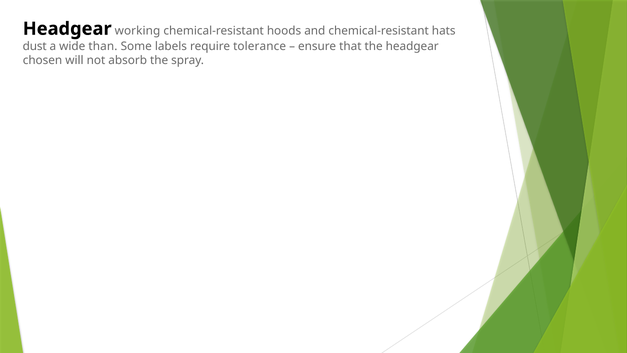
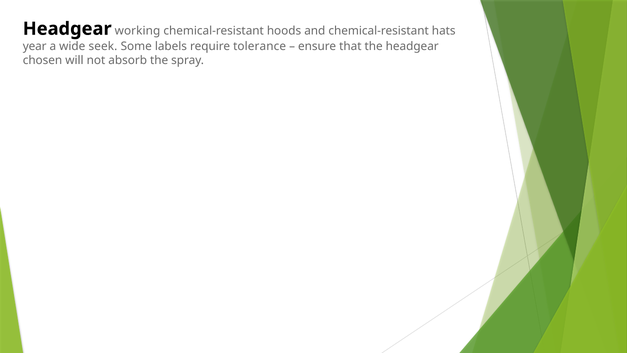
dust: dust -> year
than: than -> seek
